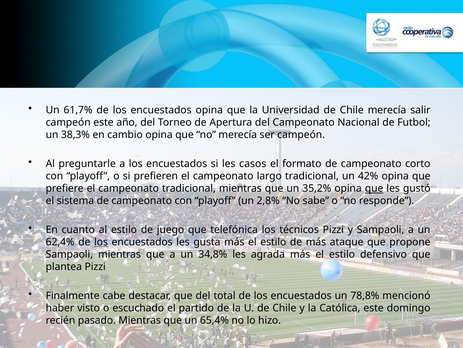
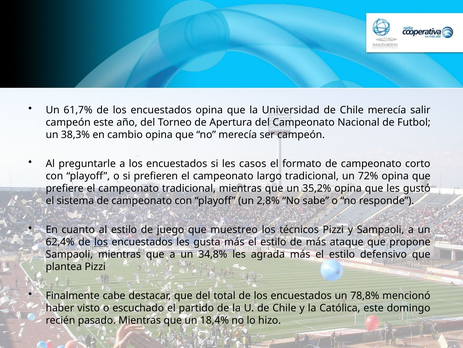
42%: 42% -> 72%
que at (374, 188) underline: present -> none
telefónica: telefónica -> muestreo
65,4%: 65,4% -> 18,4%
